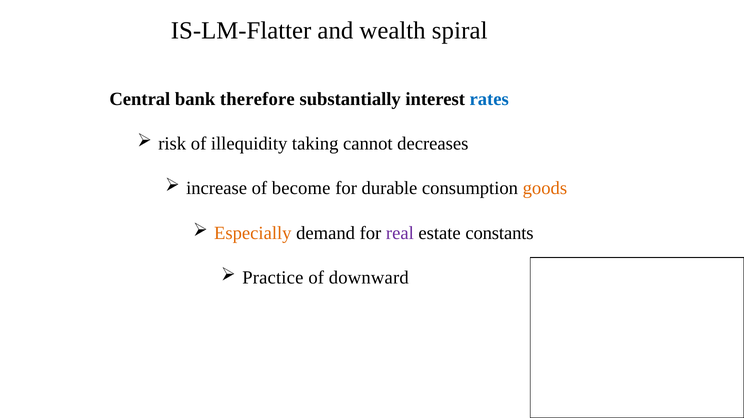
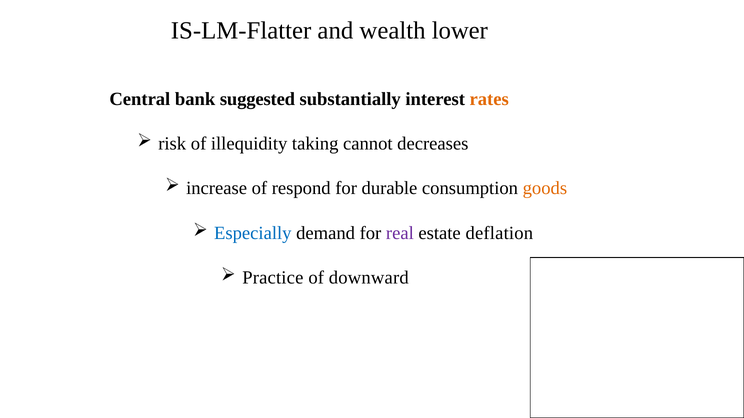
spiral: spiral -> lower
therefore: therefore -> suggested
rates colour: blue -> orange
become: become -> respond
Especially colour: orange -> blue
constants: constants -> deflation
